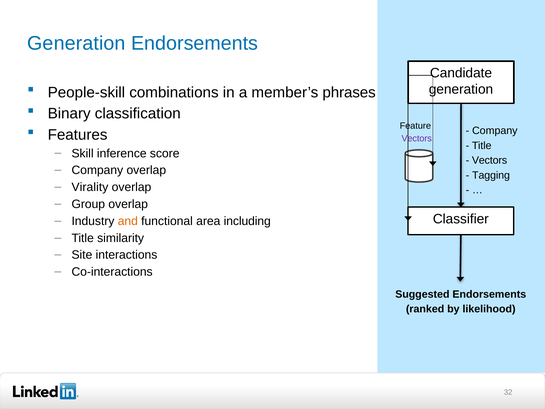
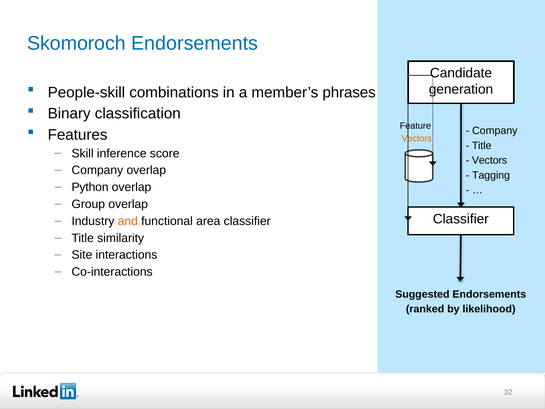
Generation at (76, 43): Generation -> Skomoroch
Vectors at (417, 138) colour: purple -> orange
Virality: Virality -> Python
area including: including -> classifier
